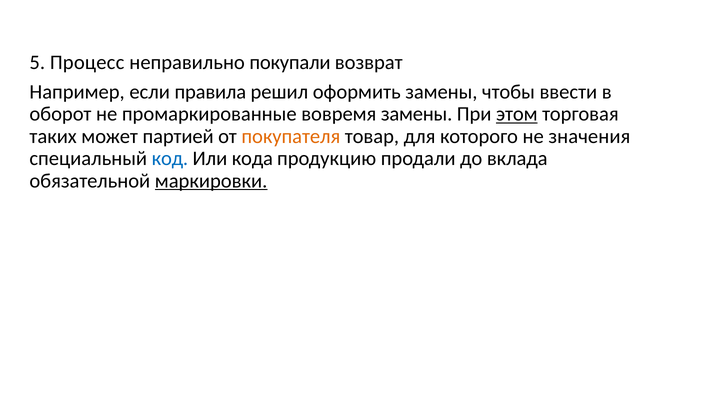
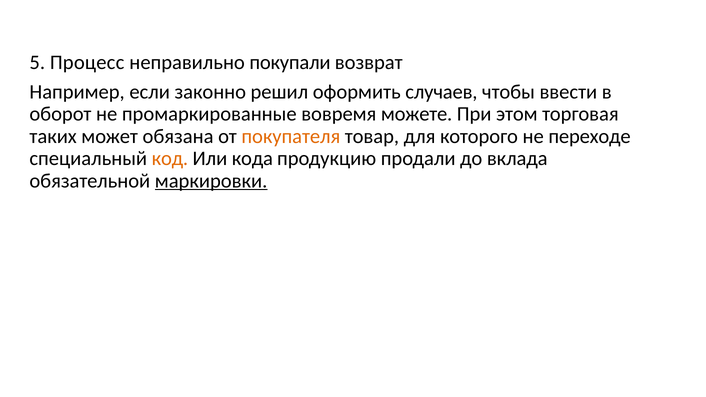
правила: правила -> законно
оформить замены: замены -> случаев
вовремя замены: замены -> можете
этом underline: present -> none
партией: партией -> обязана
значения: значения -> переходе
код colour: blue -> orange
